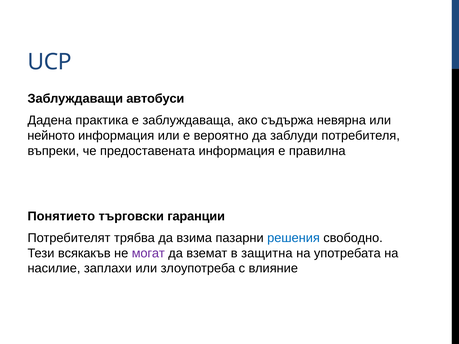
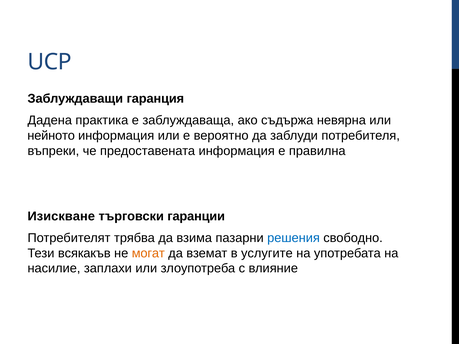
автобуси: автобуси -> гаранция
Понятието: Понятието -> Изискване
могат colour: purple -> orange
защитна: защитна -> услугите
